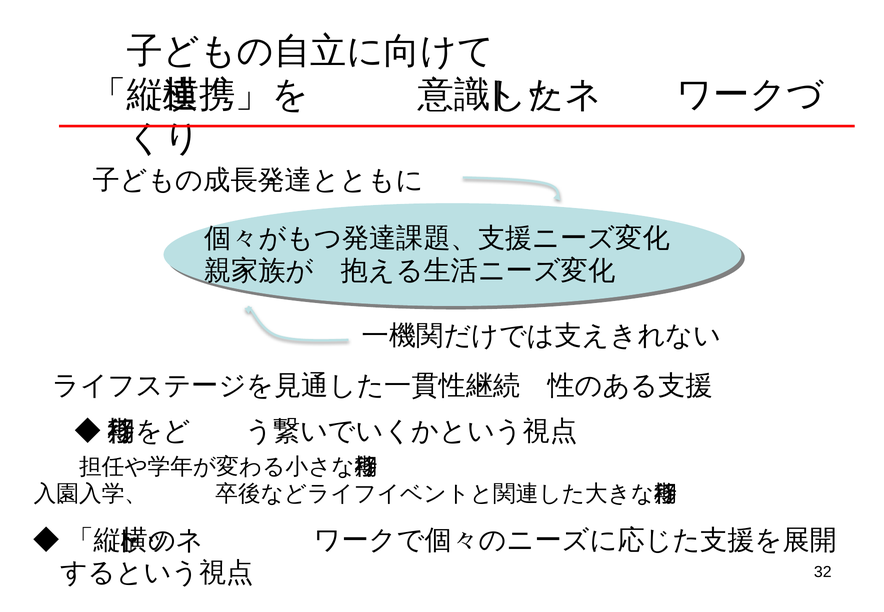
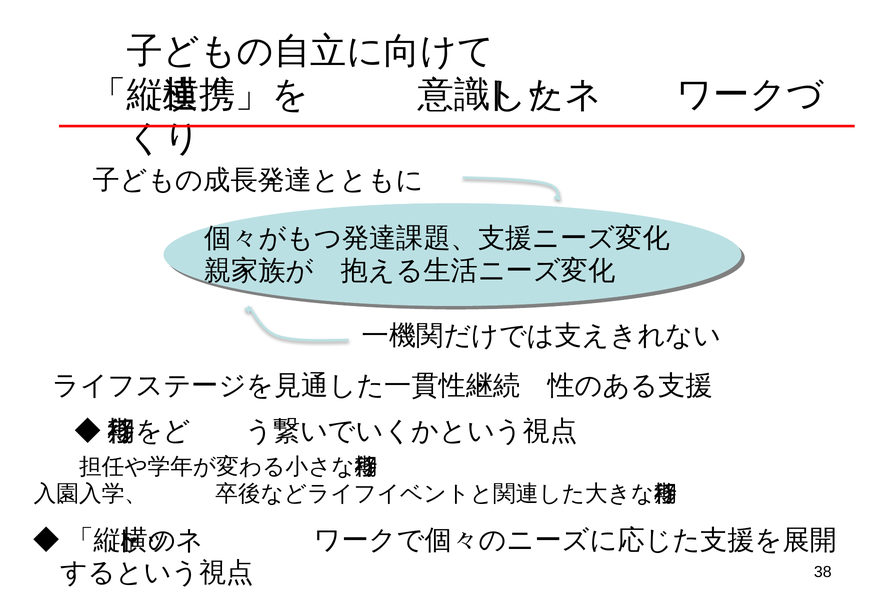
32: 32 -> 38
